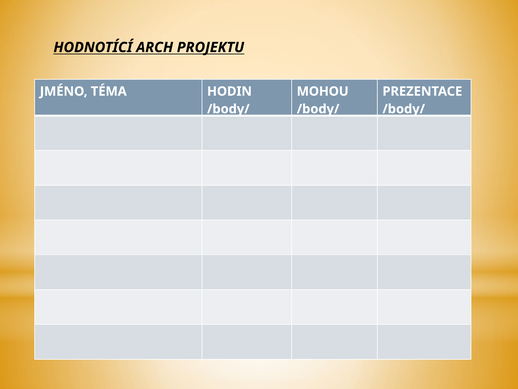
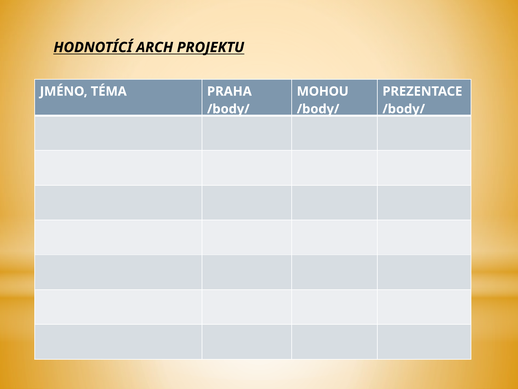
HODIN: HODIN -> PRAHA
